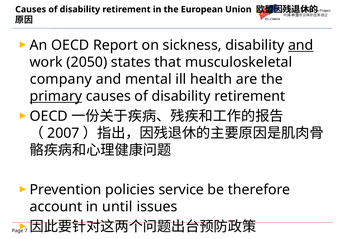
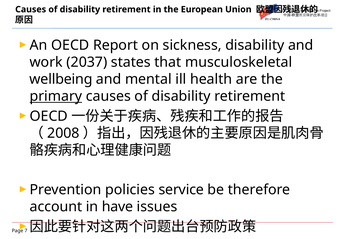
and at (301, 45) underline: present -> none
2050: 2050 -> 2037
company: company -> wellbeing
2007: 2007 -> 2008
until: until -> have
